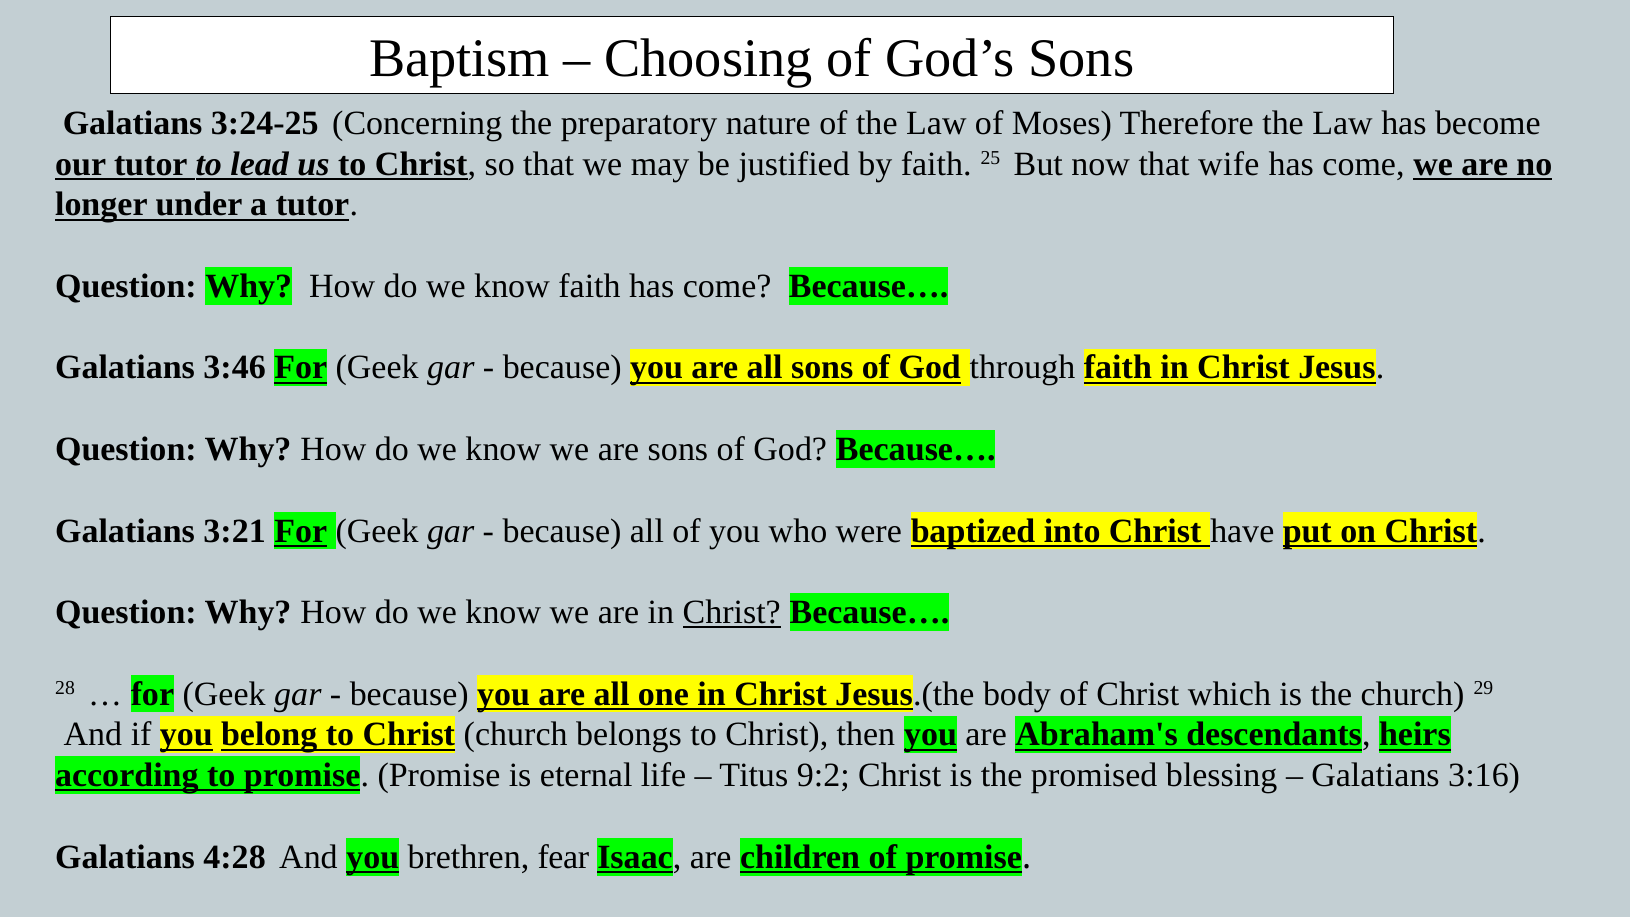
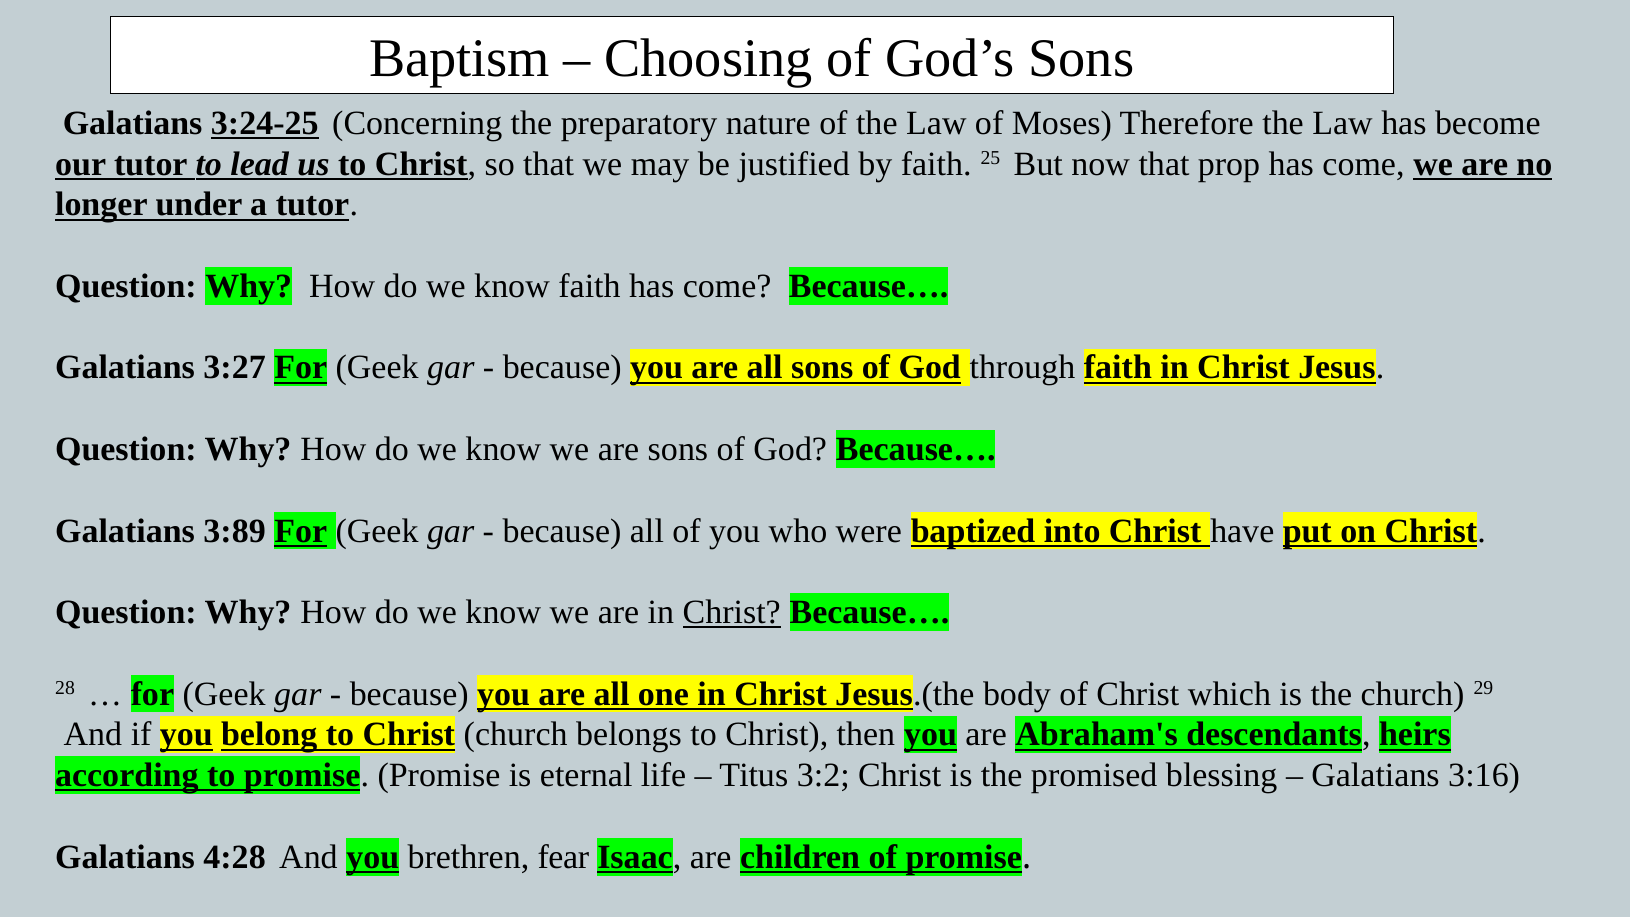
3:24-25 underline: none -> present
wife: wife -> prop
3:46: 3:46 -> 3:27
3:21: 3:21 -> 3:89
9:2: 9:2 -> 3:2
